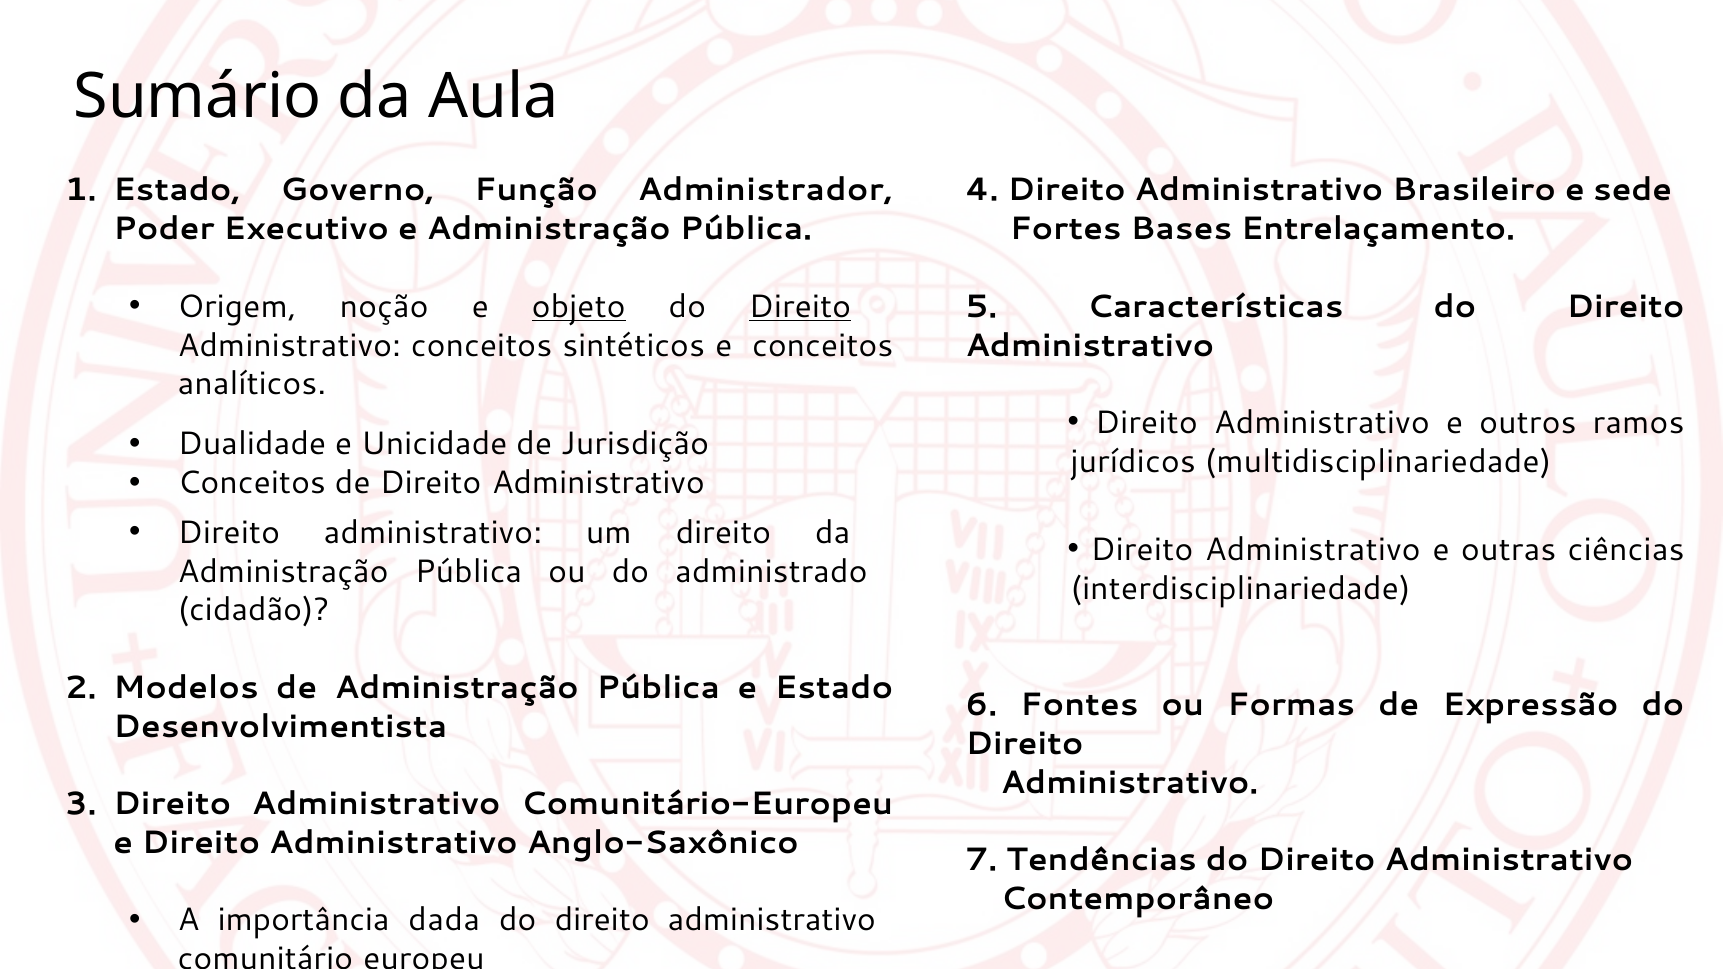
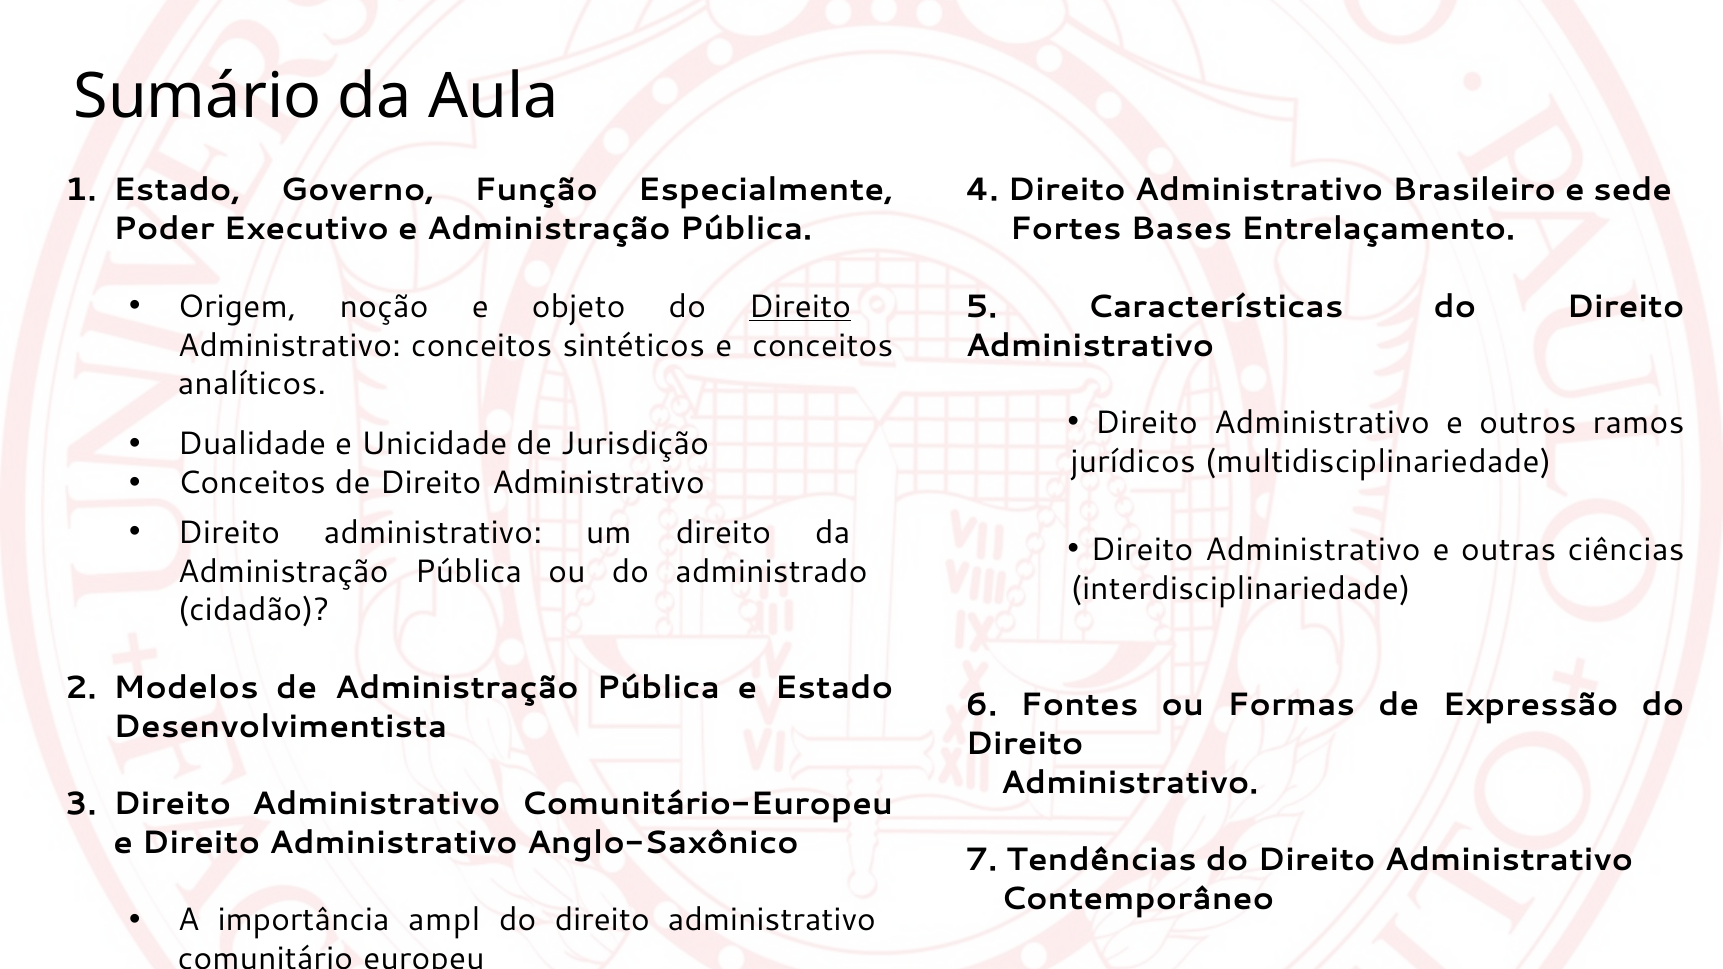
Administrador: Administrador -> Especialmente
objeto underline: present -> none
dada: dada -> ampl
